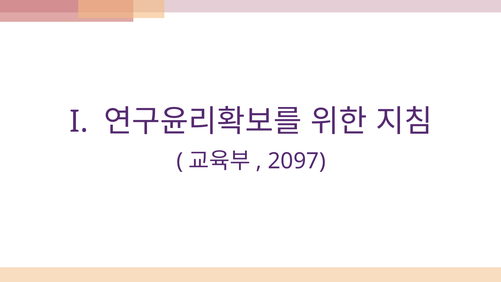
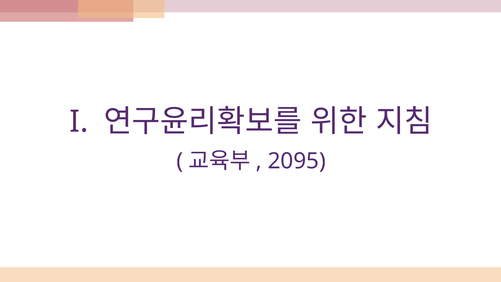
2097: 2097 -> 2095
